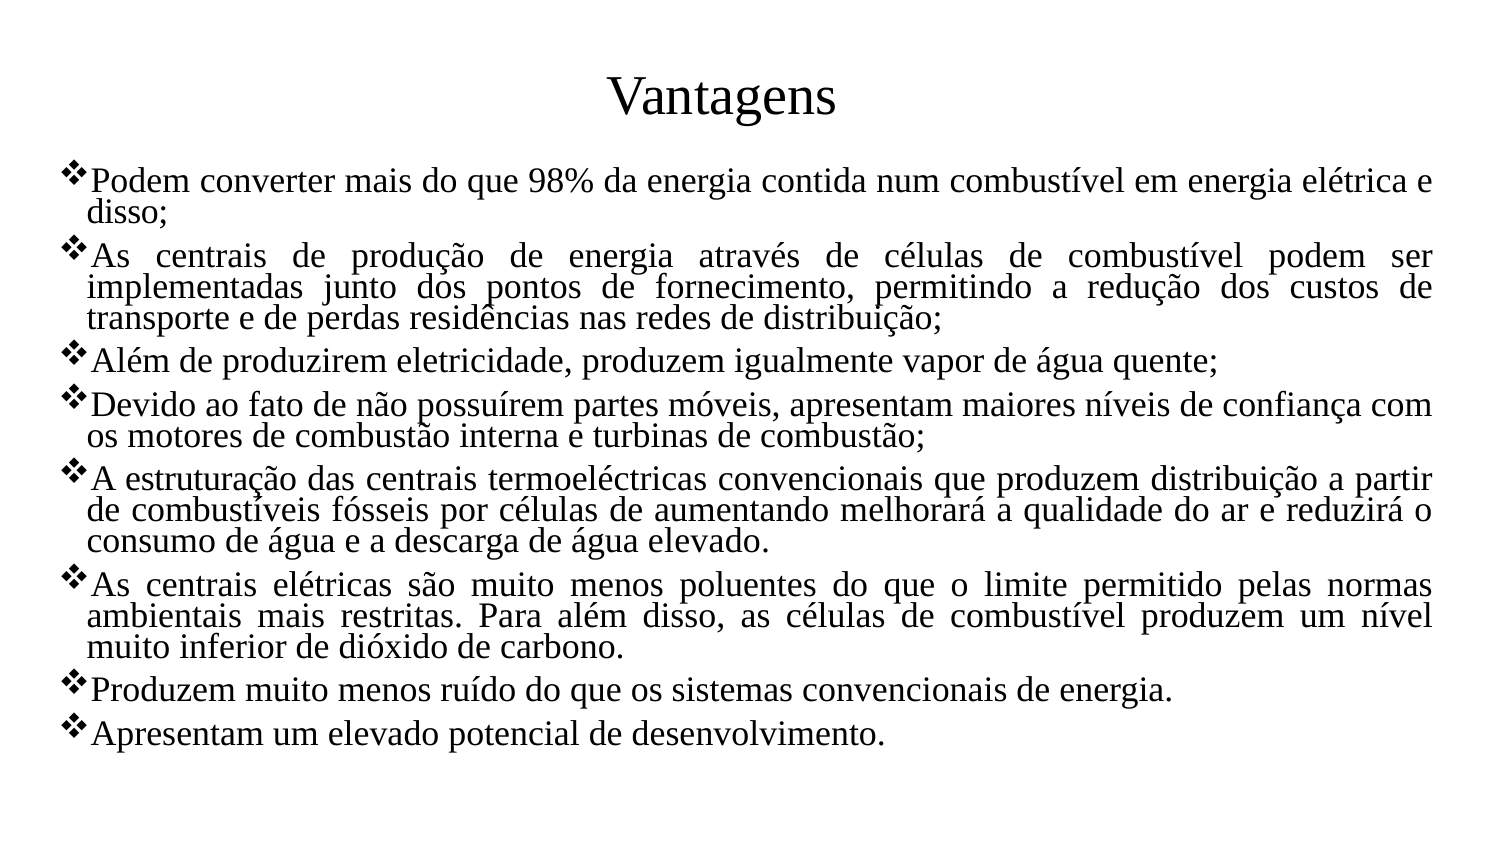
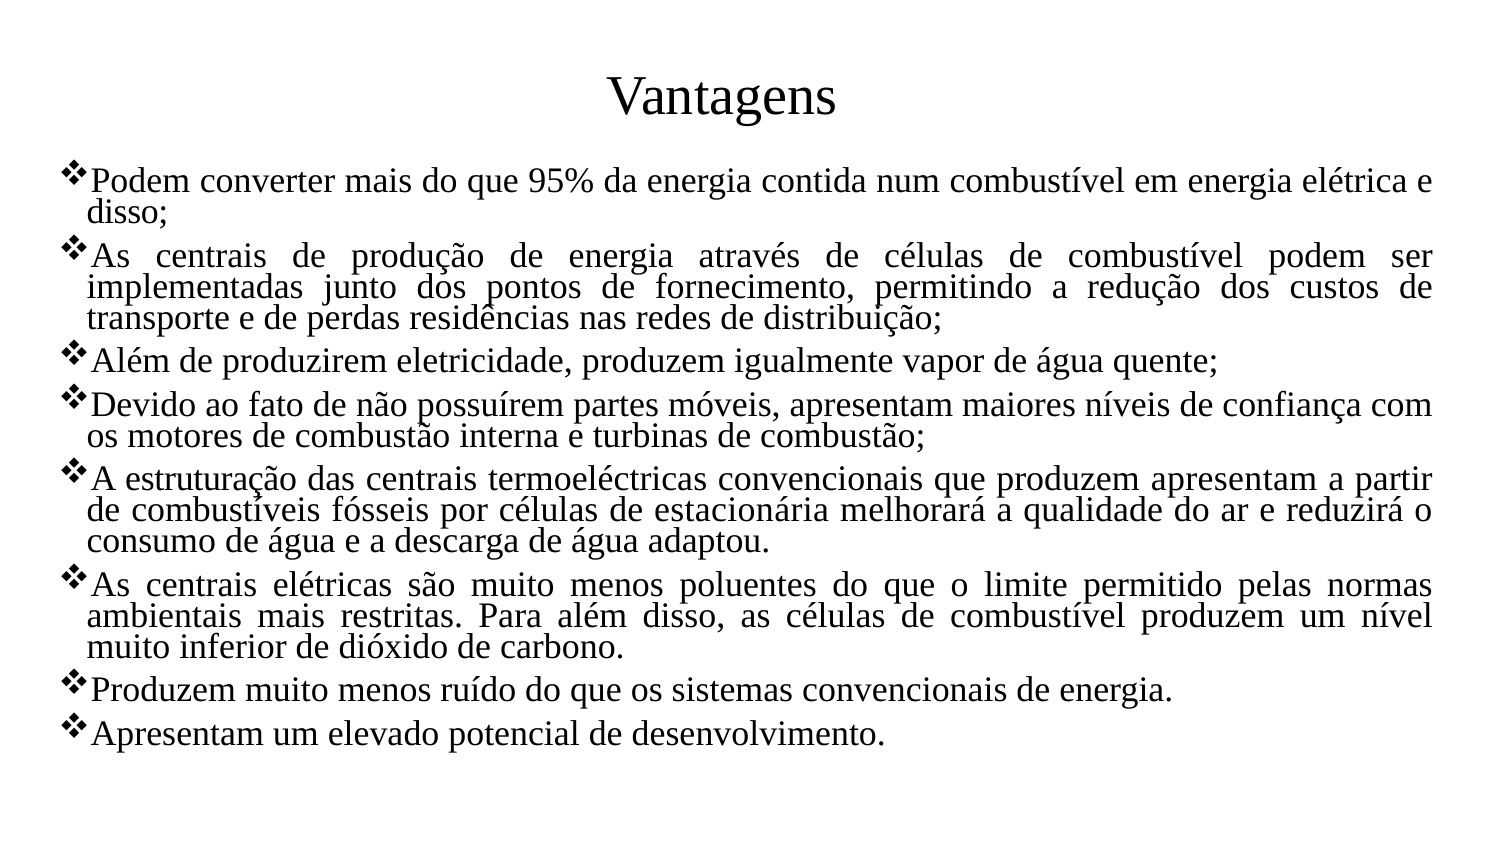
98%: 98% -> 95%
produzem distribuição: distribuição -> apresentam
aumentando: aumentando -> estacionária
água elevado: elevado -> adaptou
